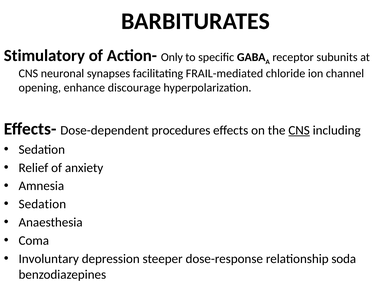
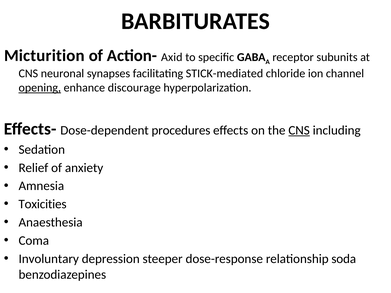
Stimulatory: Stimulatory -> Micturition
Only: Only -> Axid
FRAIL-mediated: FRAIL-mediated -> STICK-mediated
opening underline: none -> present
Sedation at (42, 204): Sedation -> Toxicities
